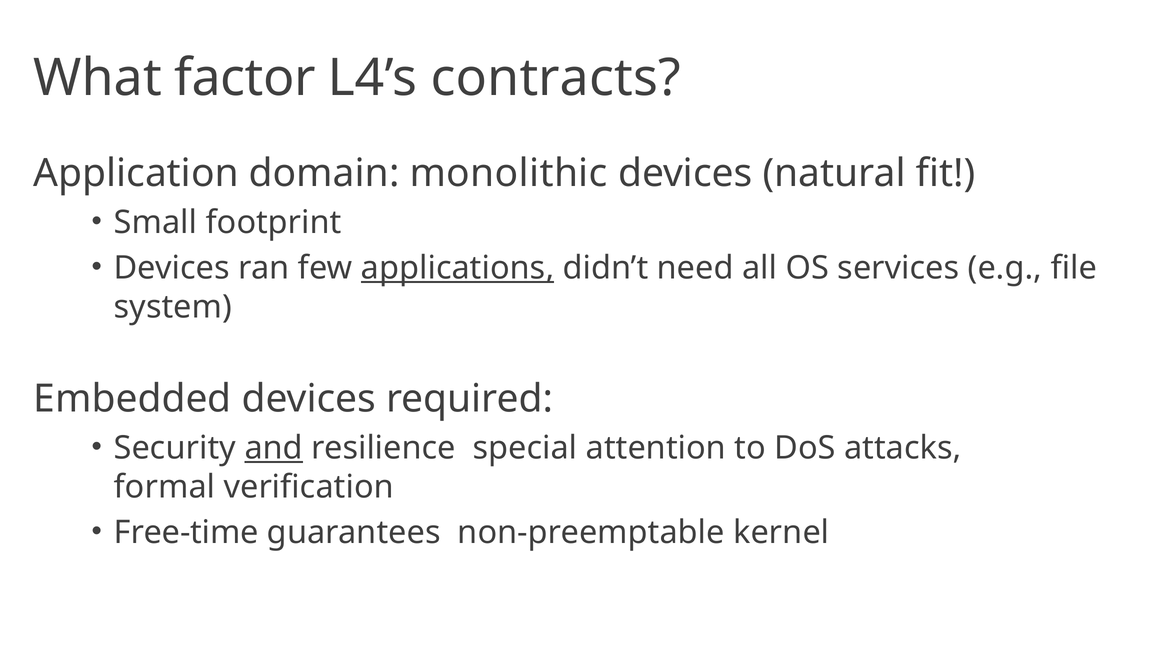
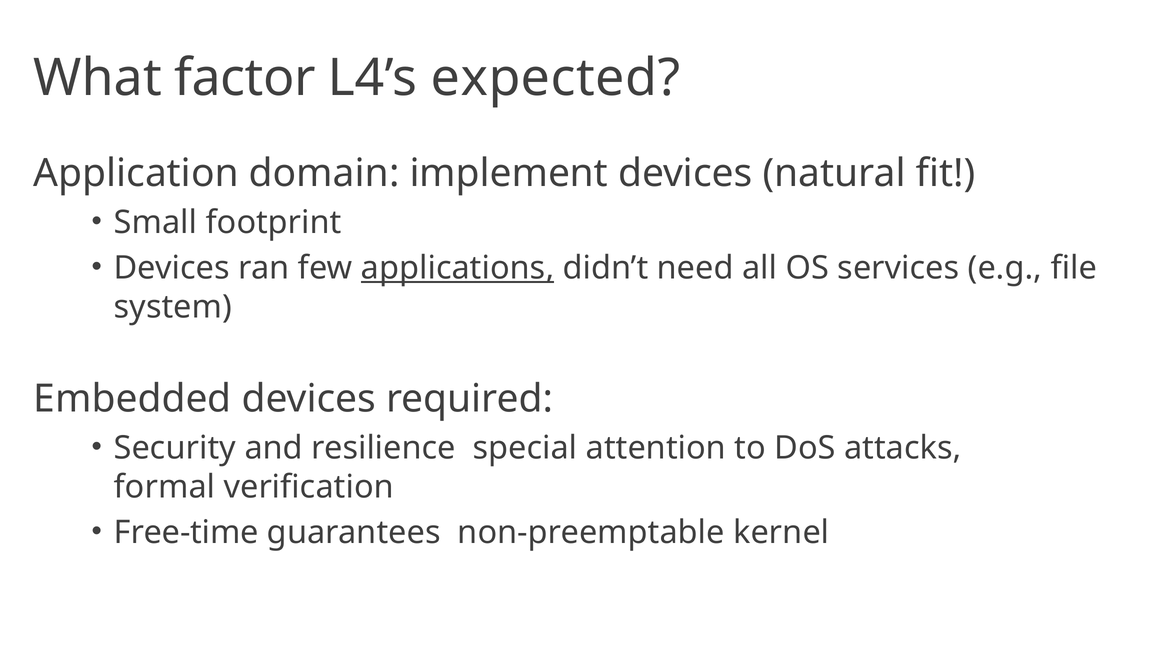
contracts: contracts -> expected
monolithic: monolithic -> implement
and underline: present -> none
